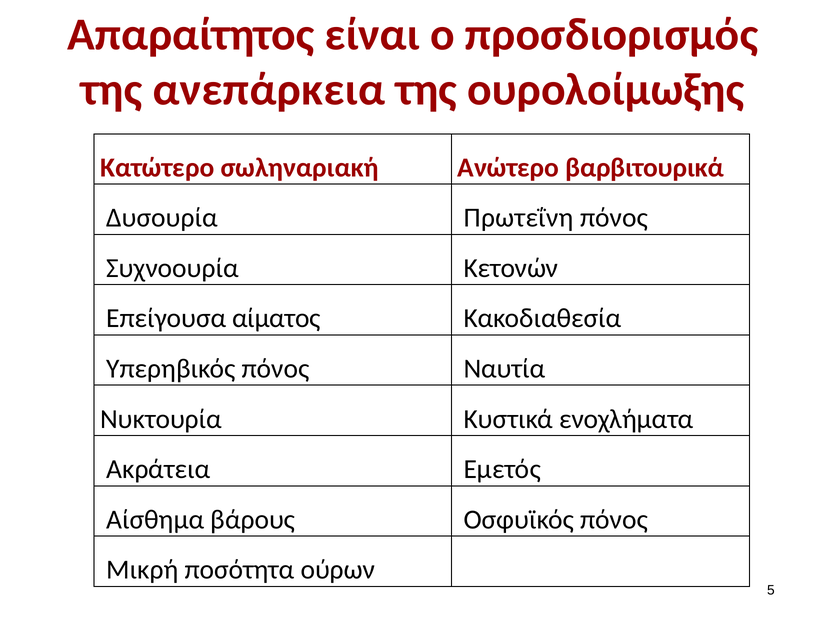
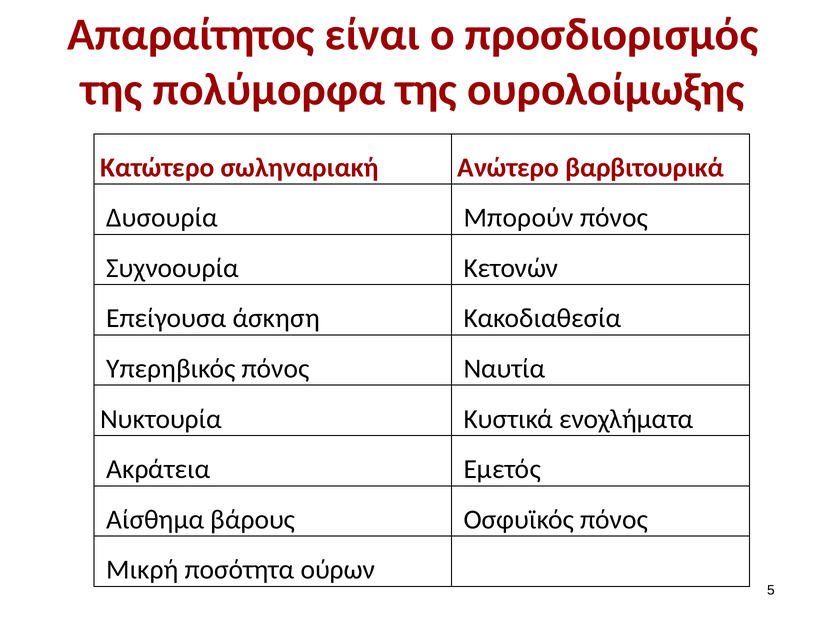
ανεπάρκεια: ανεπάρκεια -> πολύμορφα
Πρωτεΐνη: Πρωτεΐνη -> Μπορούν
αίματος: αίματος -> άσκηση
